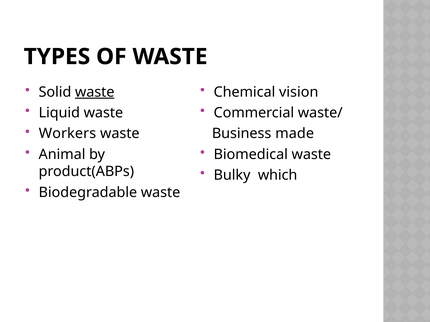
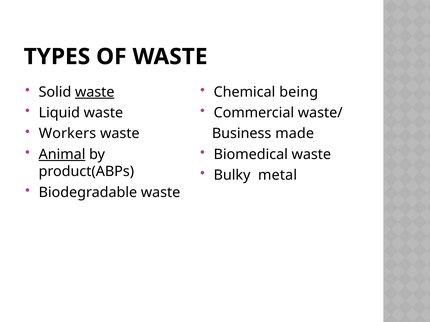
vision: vision -> being
Animal underline: none -> present
which: which -> metal
